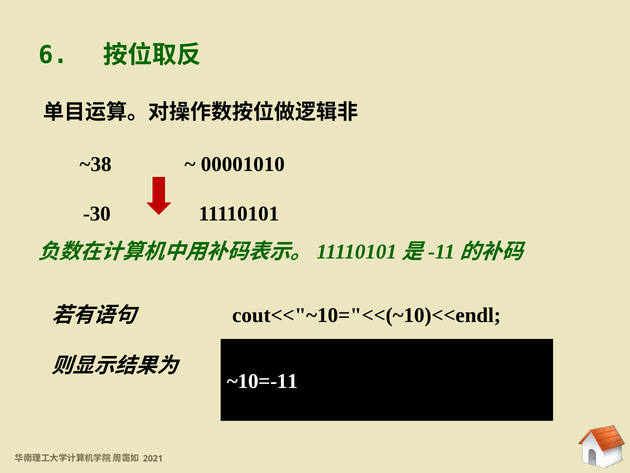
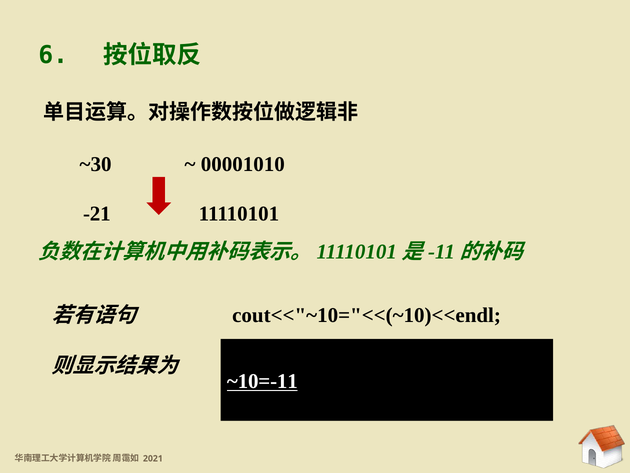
~38: ~38 -> ~30
-30: -30 -> -21
~10=-11 underline: none -> present
